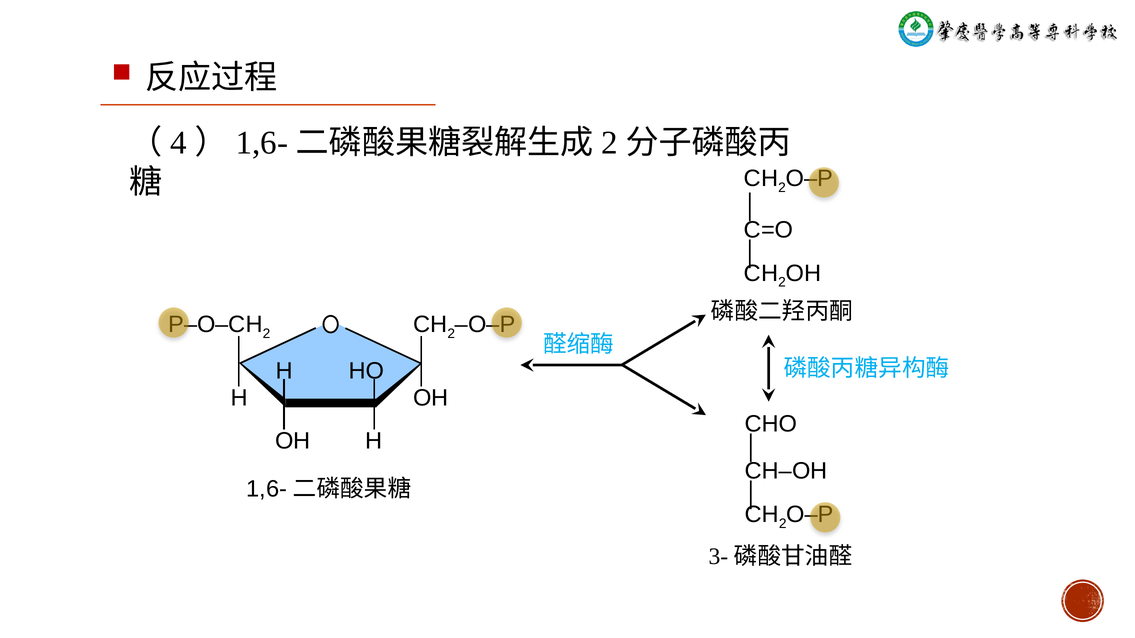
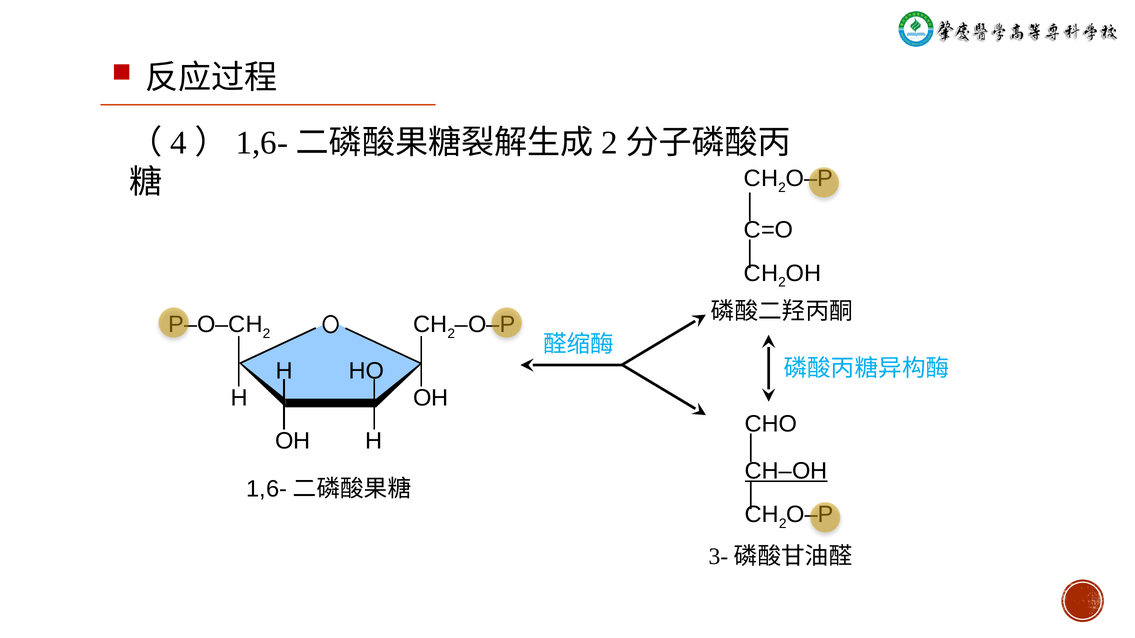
CH‒OH underline: none -> present
